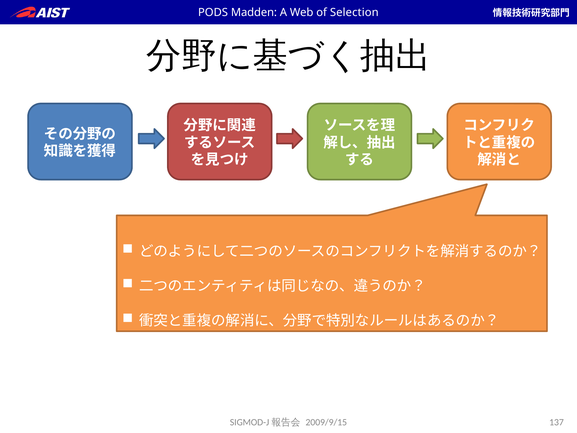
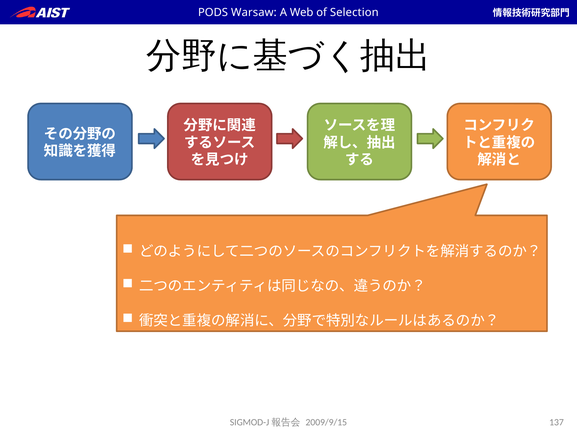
Madden: Madden -> Warsaw
